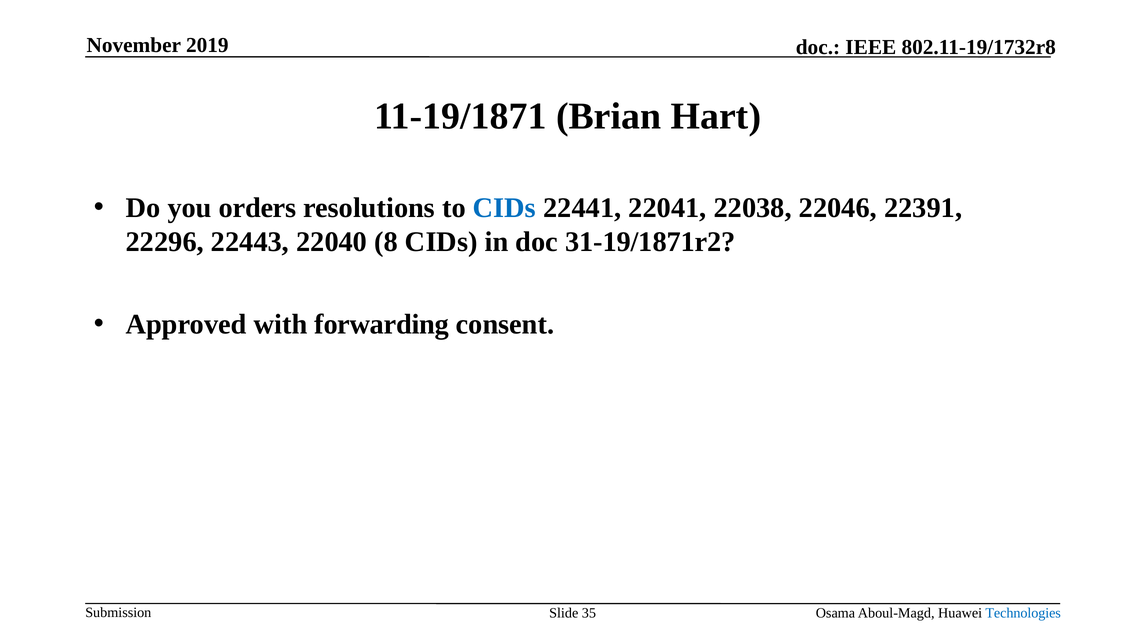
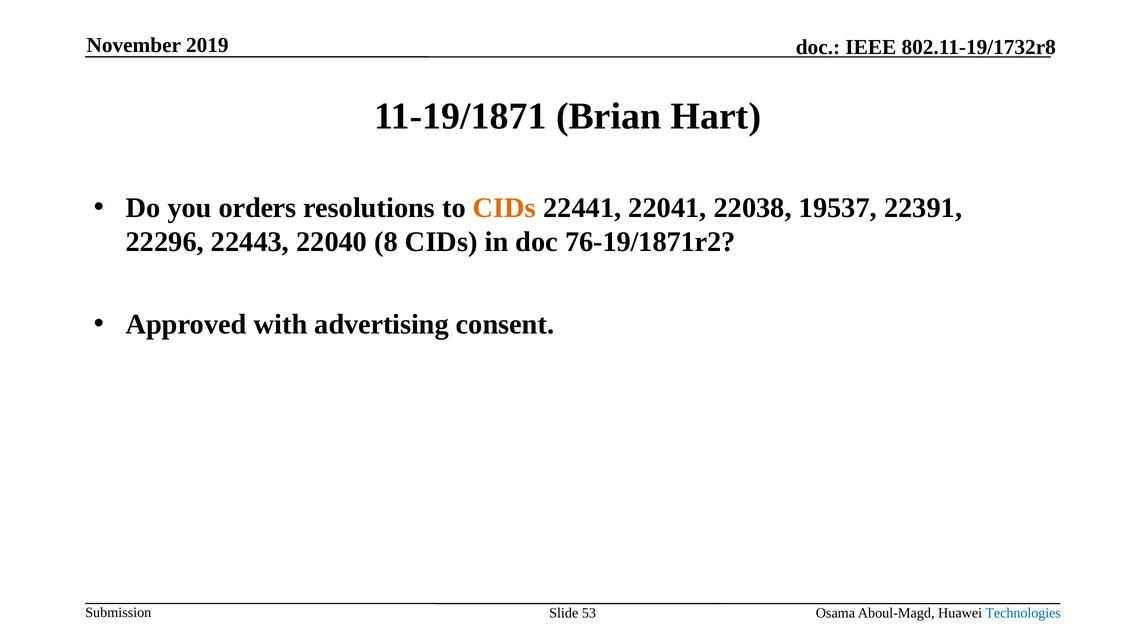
CIDs at (504, 208) colour: blue -> orange
22046: 22046 -> 19537
31-19/1871r2: 31-19/1871r2 -> 76-19/1871r2
forwarding: forwarding -> advertising
35: 35 -> 53
